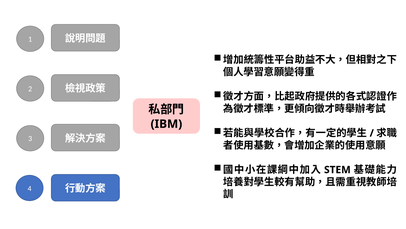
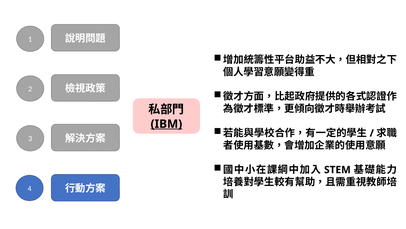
IBM underline: none -> present
